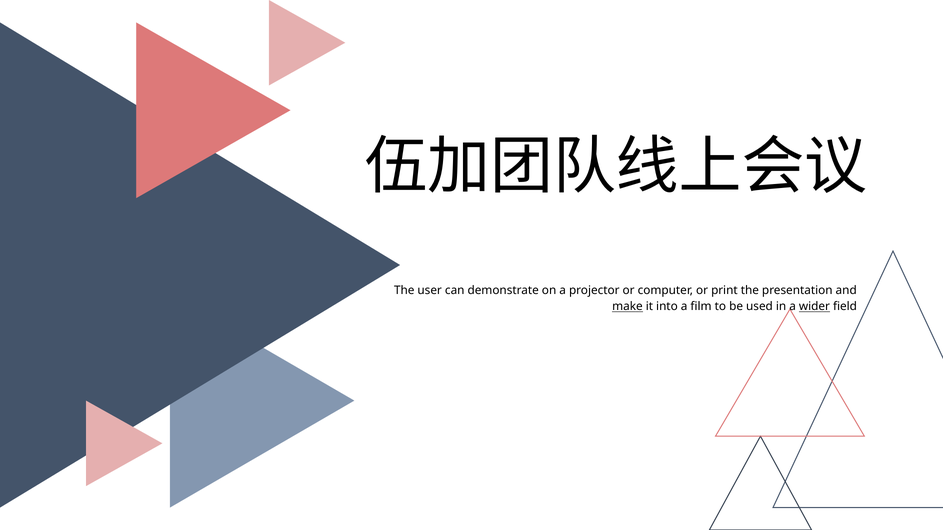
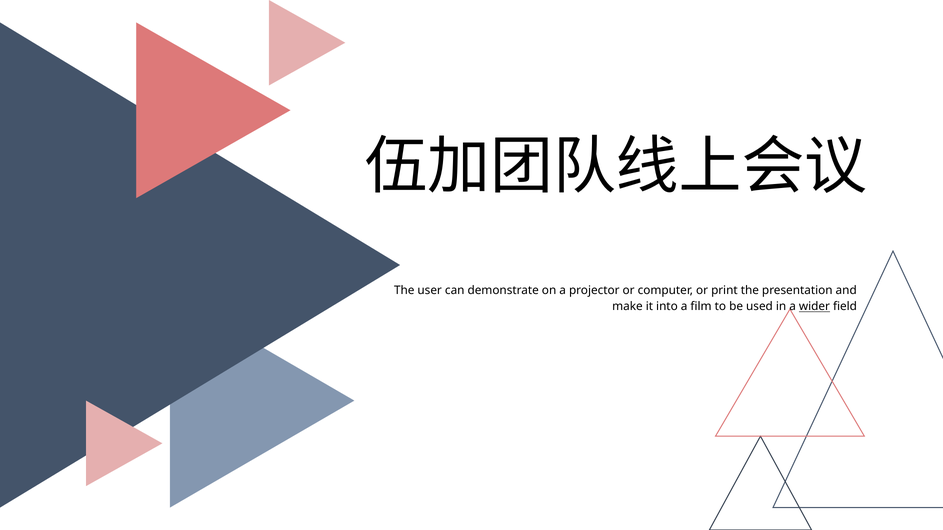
make underline: present -> none
